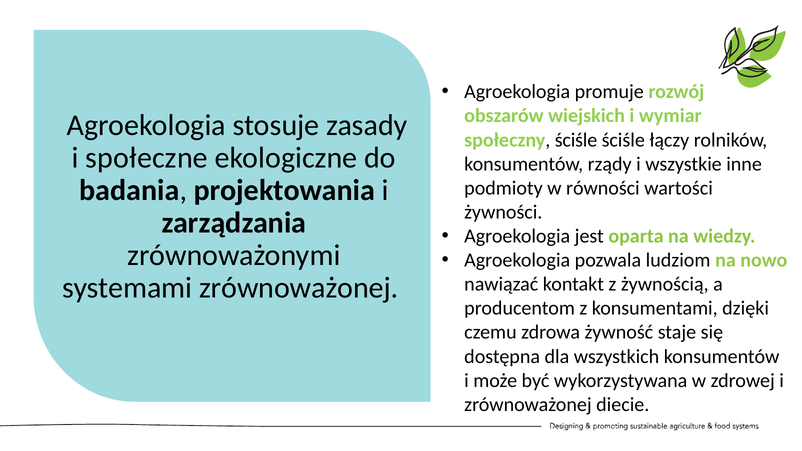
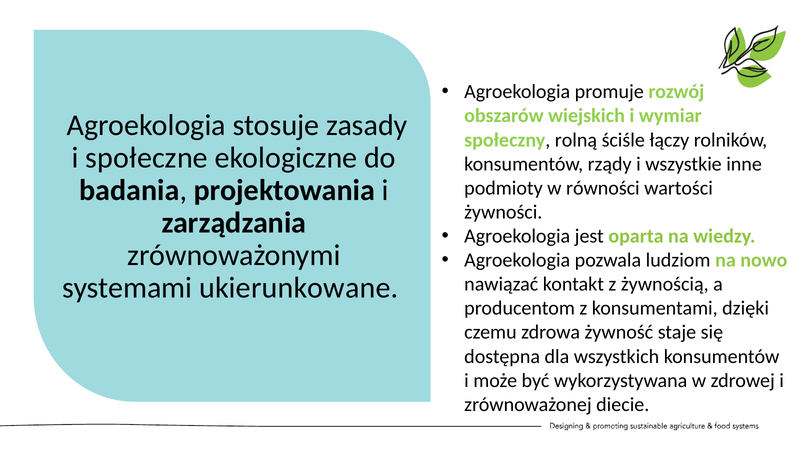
społeczny ściśle: ściśle -> rolną
systemami zrównoważonej: zrównoważonej -> ukierunkowane
